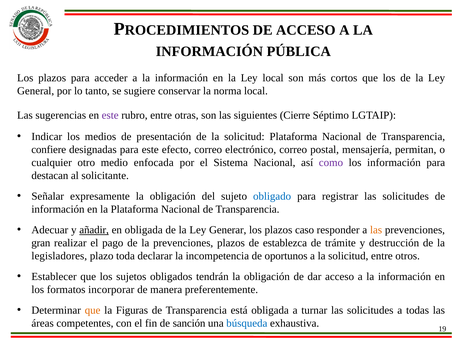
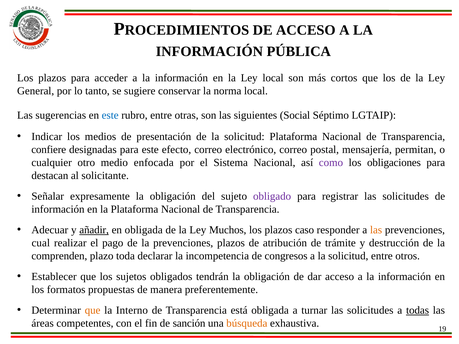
este at (110, 115) colour: purple -> blue
Cierre: Cierre -> Social
los información: información -> obligaciones
obligado colour: blue -> purple
Generar: Generar -> Muchos
gran: gran -> cual
establezca: establezca -> atribución
legisladores: legisladores -> comprenden
oportunos: oportunos -> congresos
incorporar: incorporar -> propuestas
Figuras: Figuras -> Interno
todas underline: none -> present
búsqueda colour: blue -> orange
